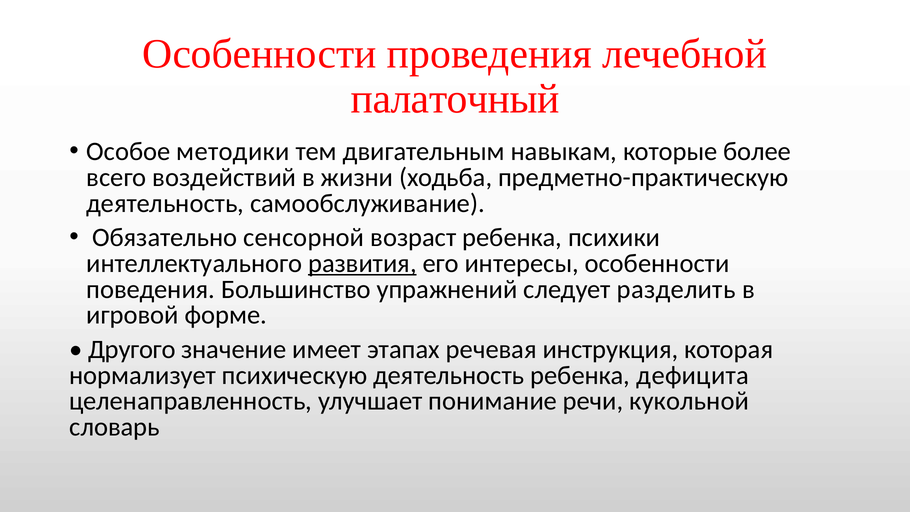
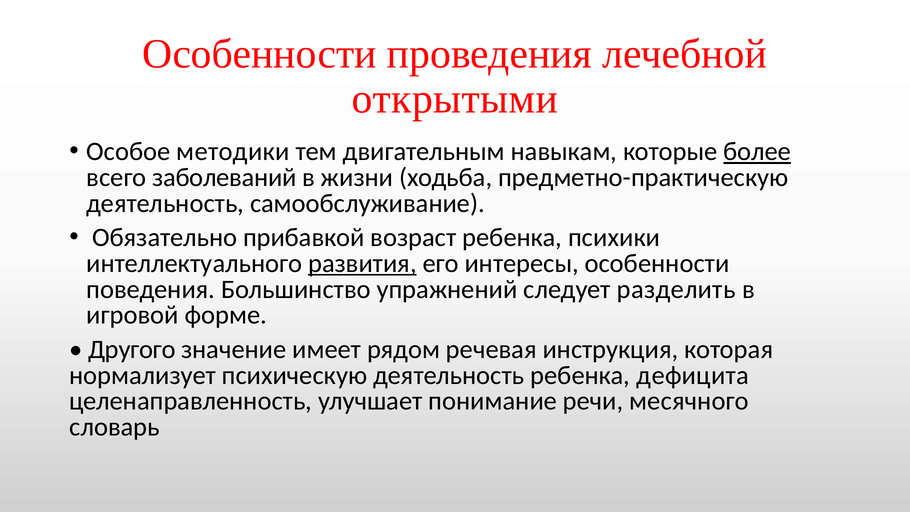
палаточный: палаточный -> открытыми
более underline: none -> present
воздействий: воздействий -> заболеваний
сенсорной: сенсорной -> прибавкой
этапах: этапах -> рядом
кукольной: кукольной -> месячного
